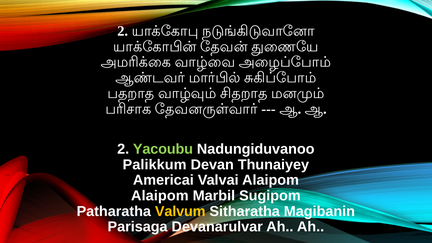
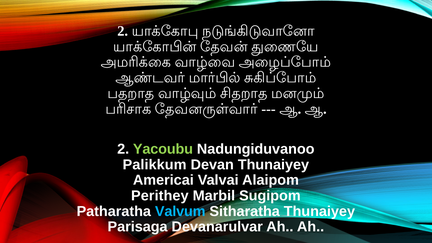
Alaipom at (160, 196): Alaipom -> Perithey
Valvum colour: yellow -> light blue
Sitharatha Magibanin: Magibanin -> Thunaiyey
